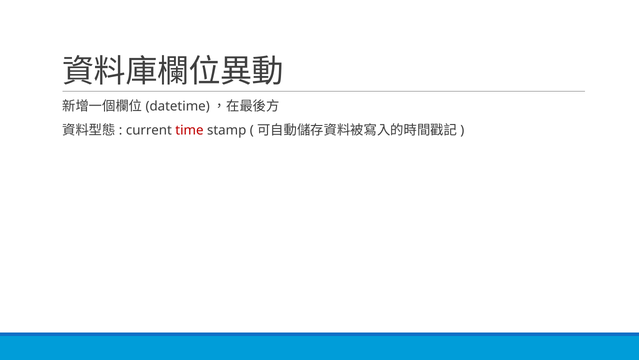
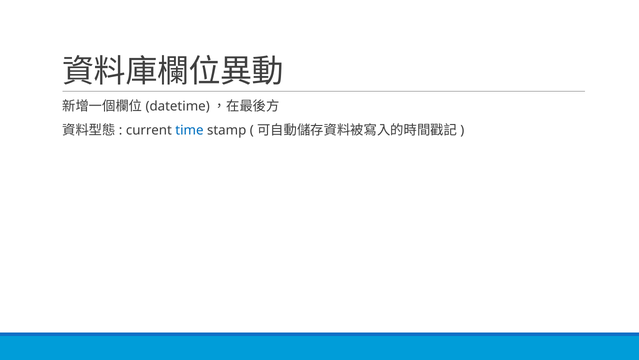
time colour: red -> blue
